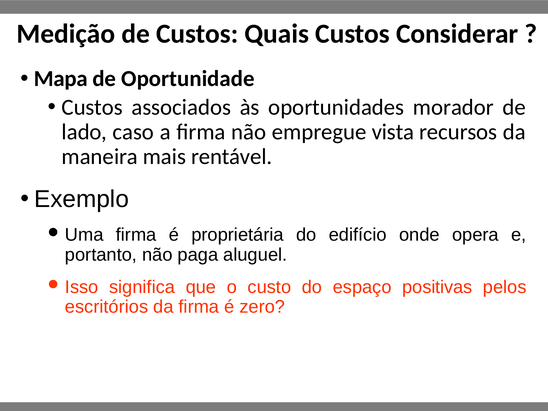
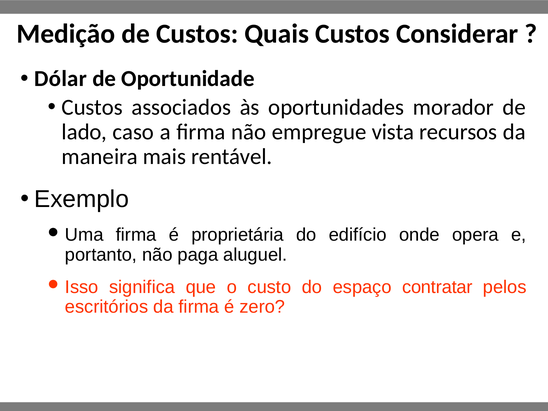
Mapa: Mapa -> Dólar
positivas: positivas -> contratar
